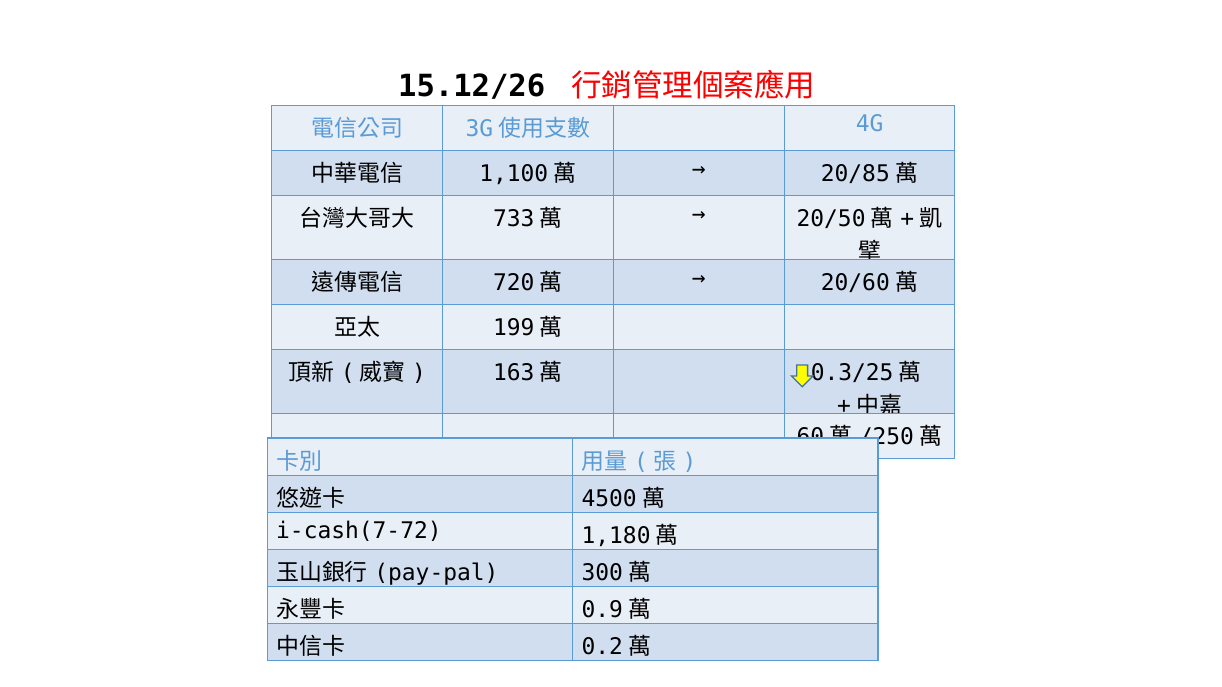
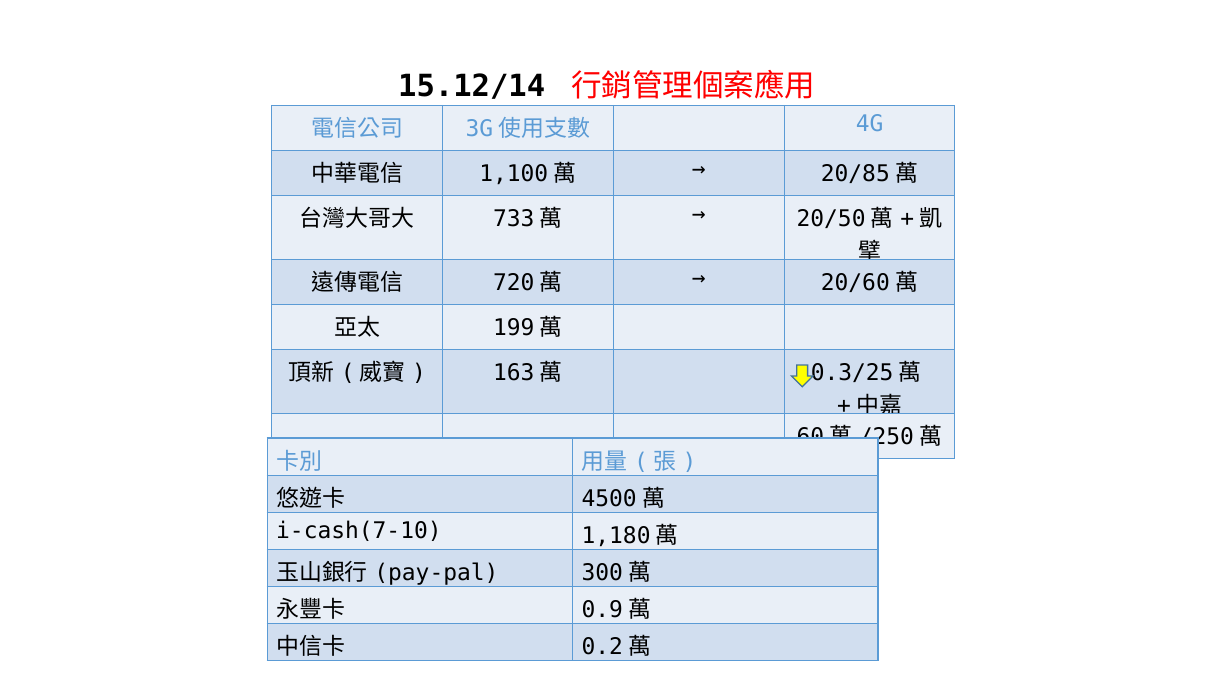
15.12/26: 15.12/26 -> 15.12/14
i-cash(7-72: i-cash(7-72 -> i-cash(7-10
